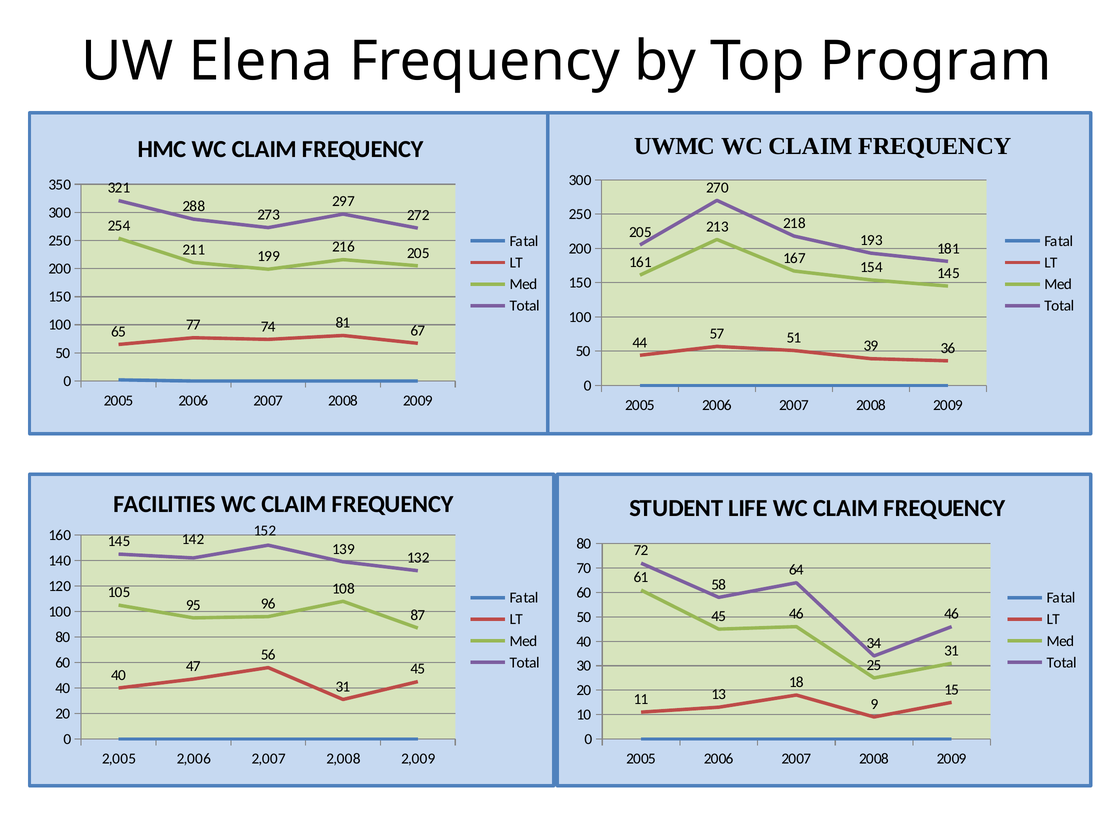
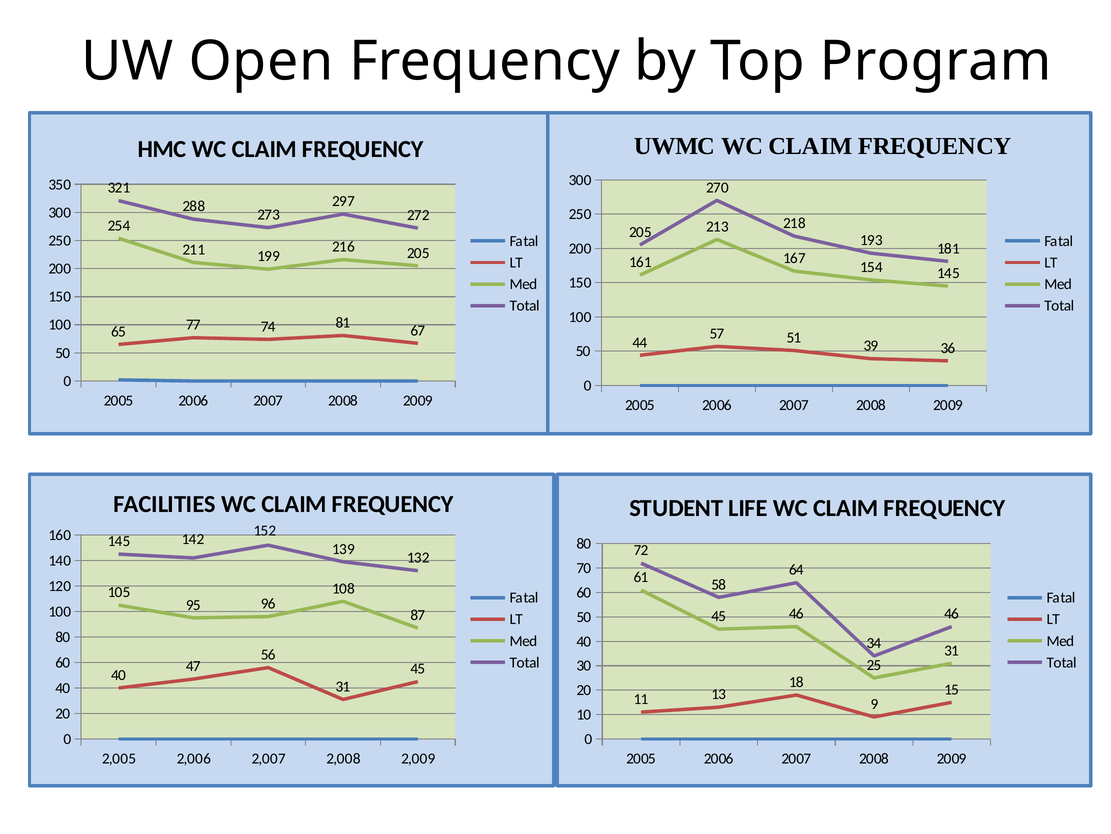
Elena: Elena -> Open
